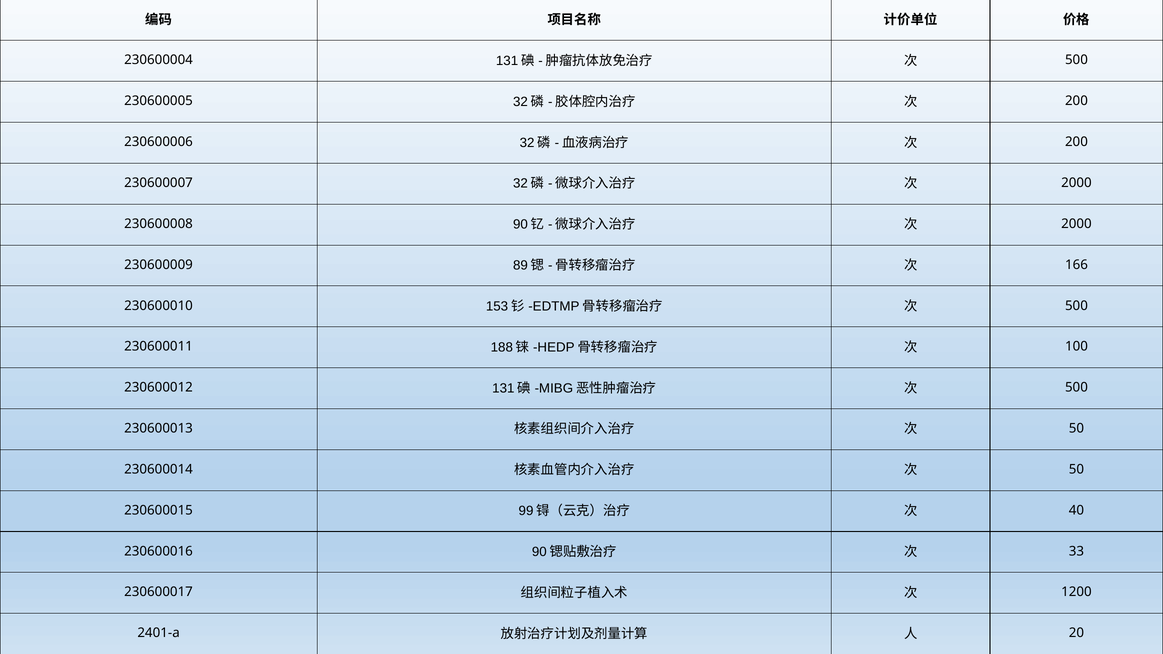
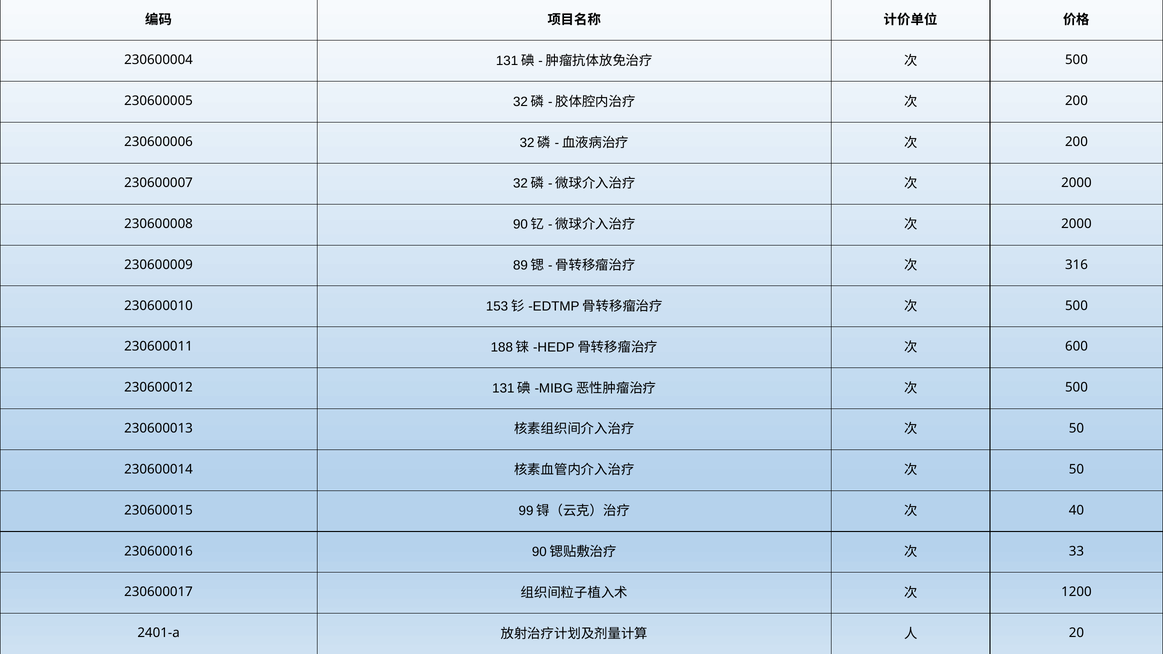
166: 166 -> 316
100: 100 -> 600
